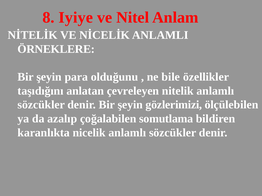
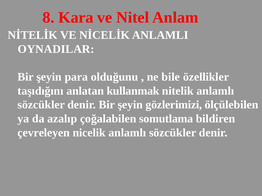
Iyiye: Iyiye -> Kara
ÖRNEKLERE: ÖRNEKLERE -> OYNADILAR
çevreleyen: çevreleyen -> kullanmak
karanlıkta: karanlıkta -> çevreleyen
